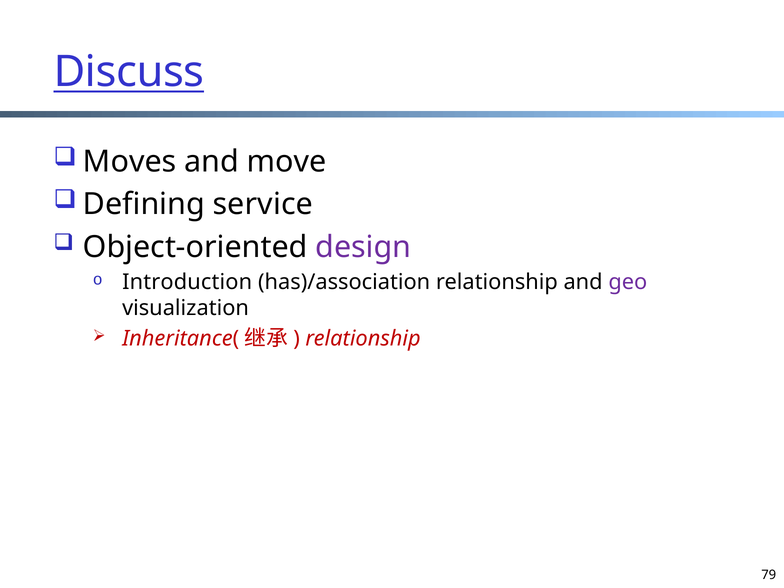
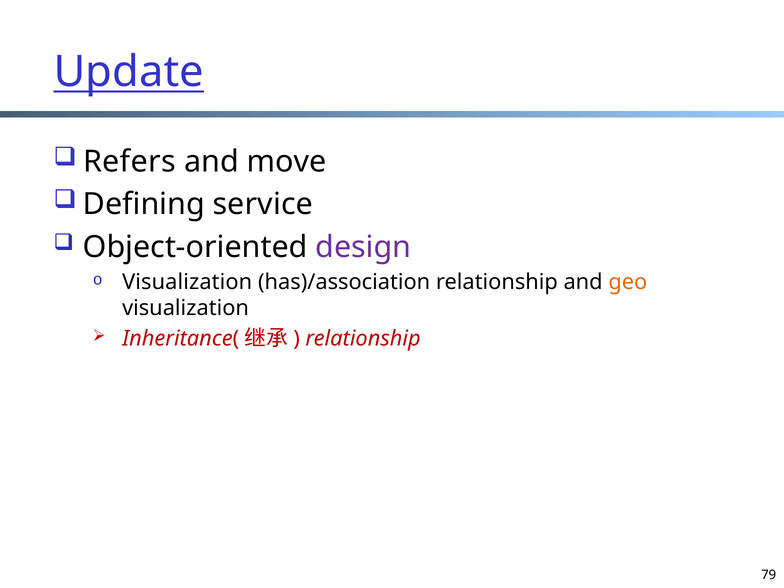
Discuss: Discuss -> Update
Moves: Moves -> Refers
Introduction at (187, 282): Introduction -> Visualization
geo colour: purple -> orange
